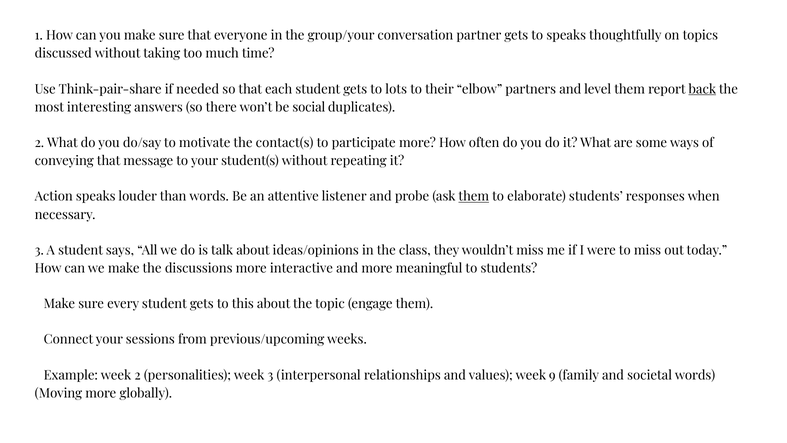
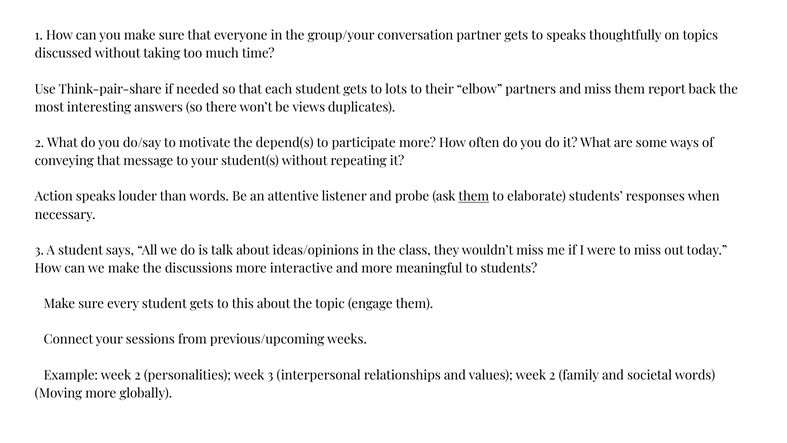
and level: level -> miss
back underline: present -> none
social: social -> views
contact(s: contact(s -> depend(s
values week 9: 9 -> 2
